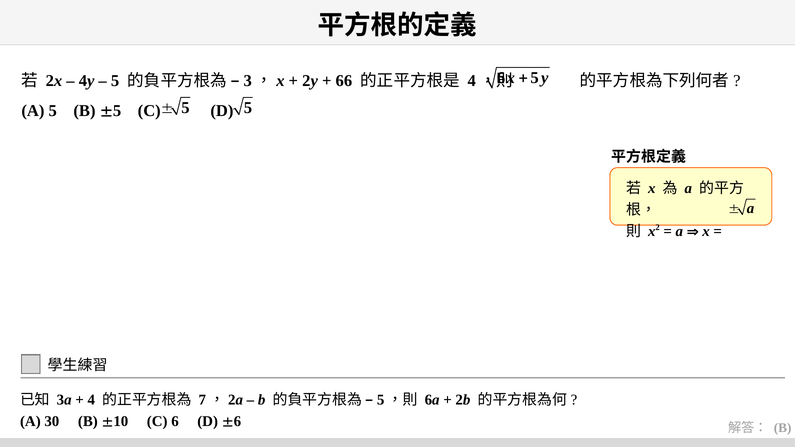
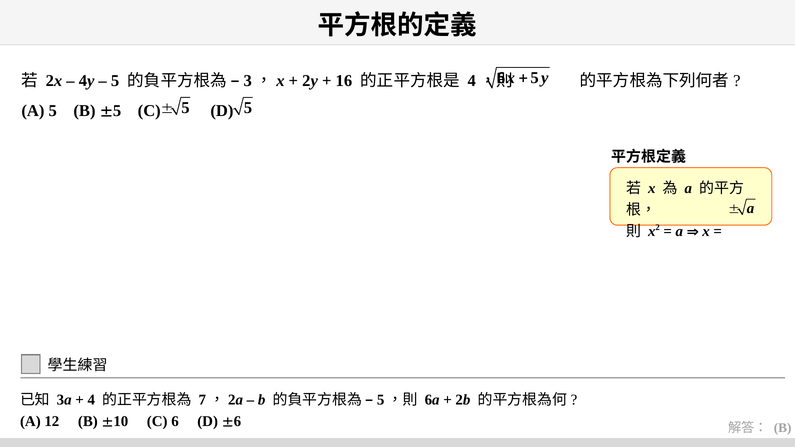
66: 66 -> 16
30: 30 -> 12
